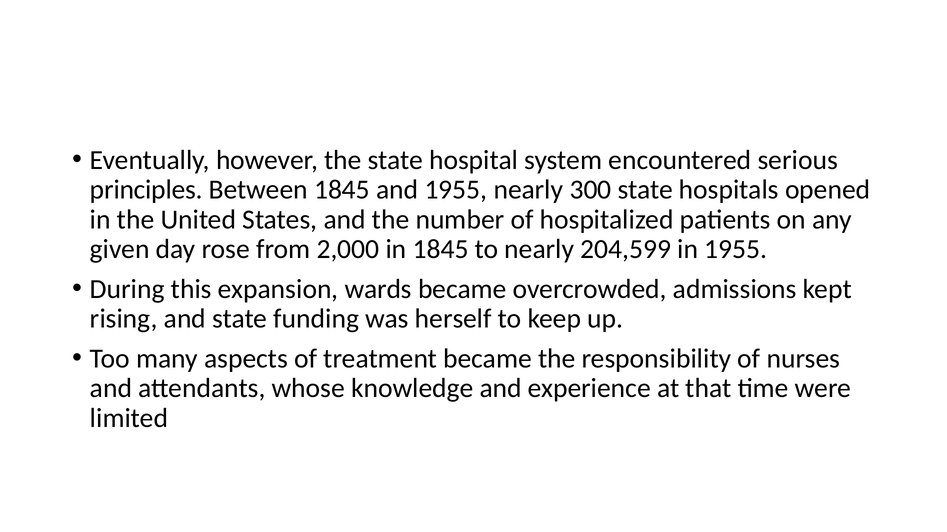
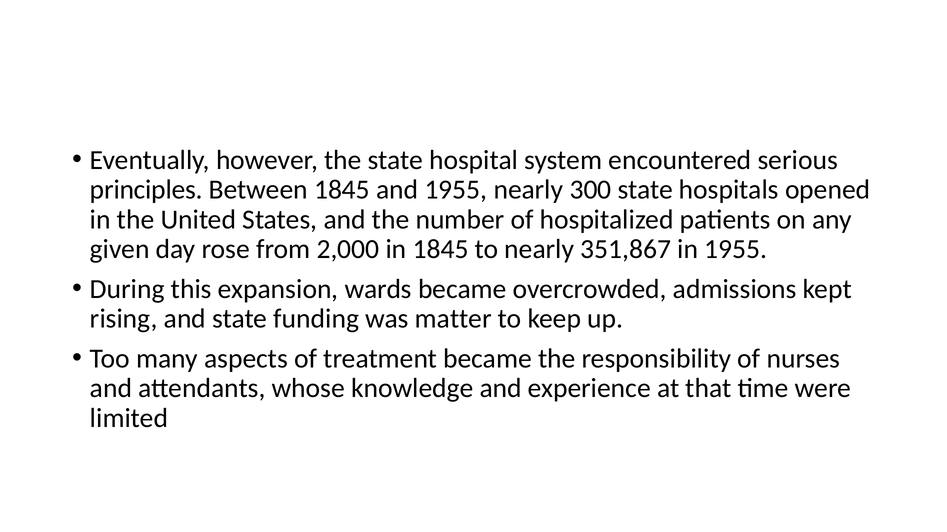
204,599: 204,599 -> 351,867
herself: herself -> matter
